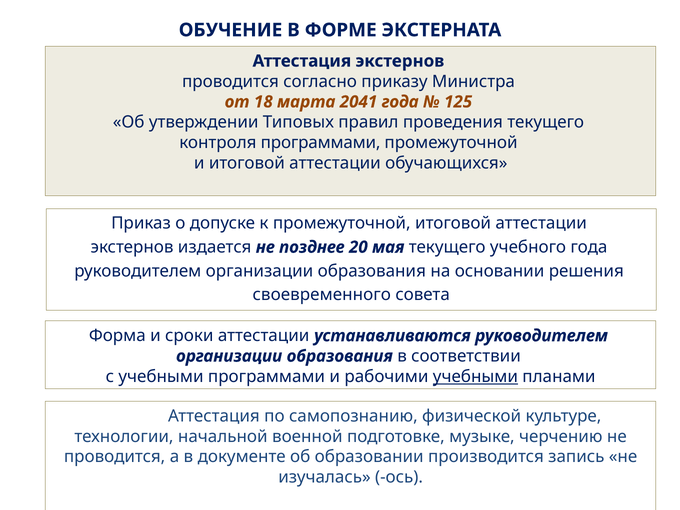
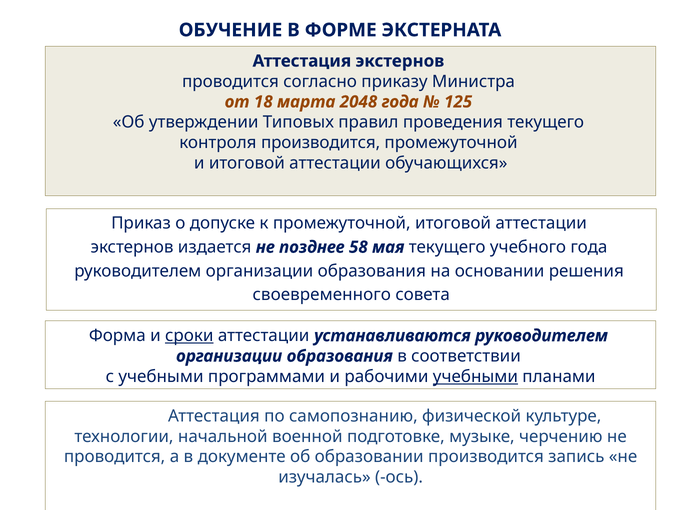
2041: 2041 -> 2048
контроля программами: программами -> производится
20: 20 -> 58
сроки underline: none -> present
